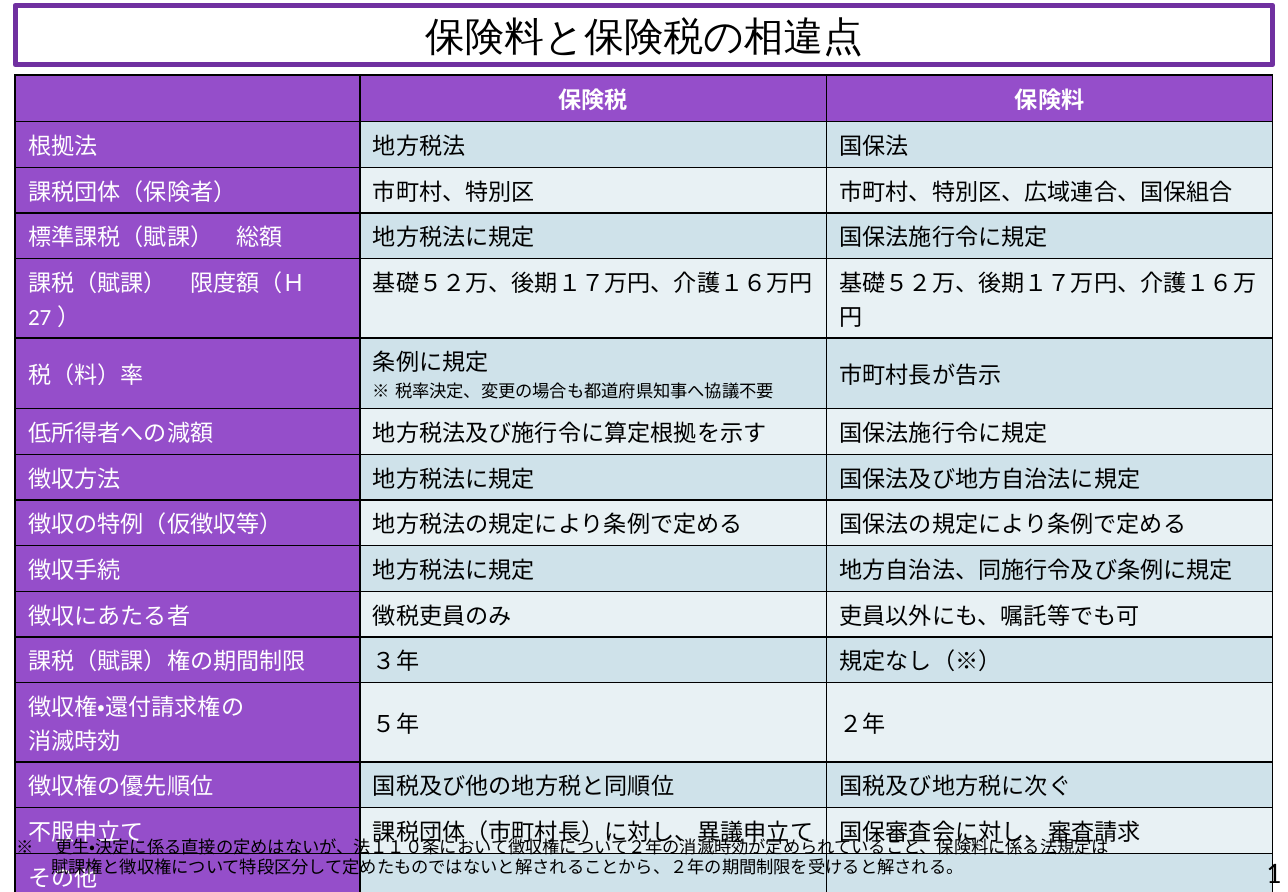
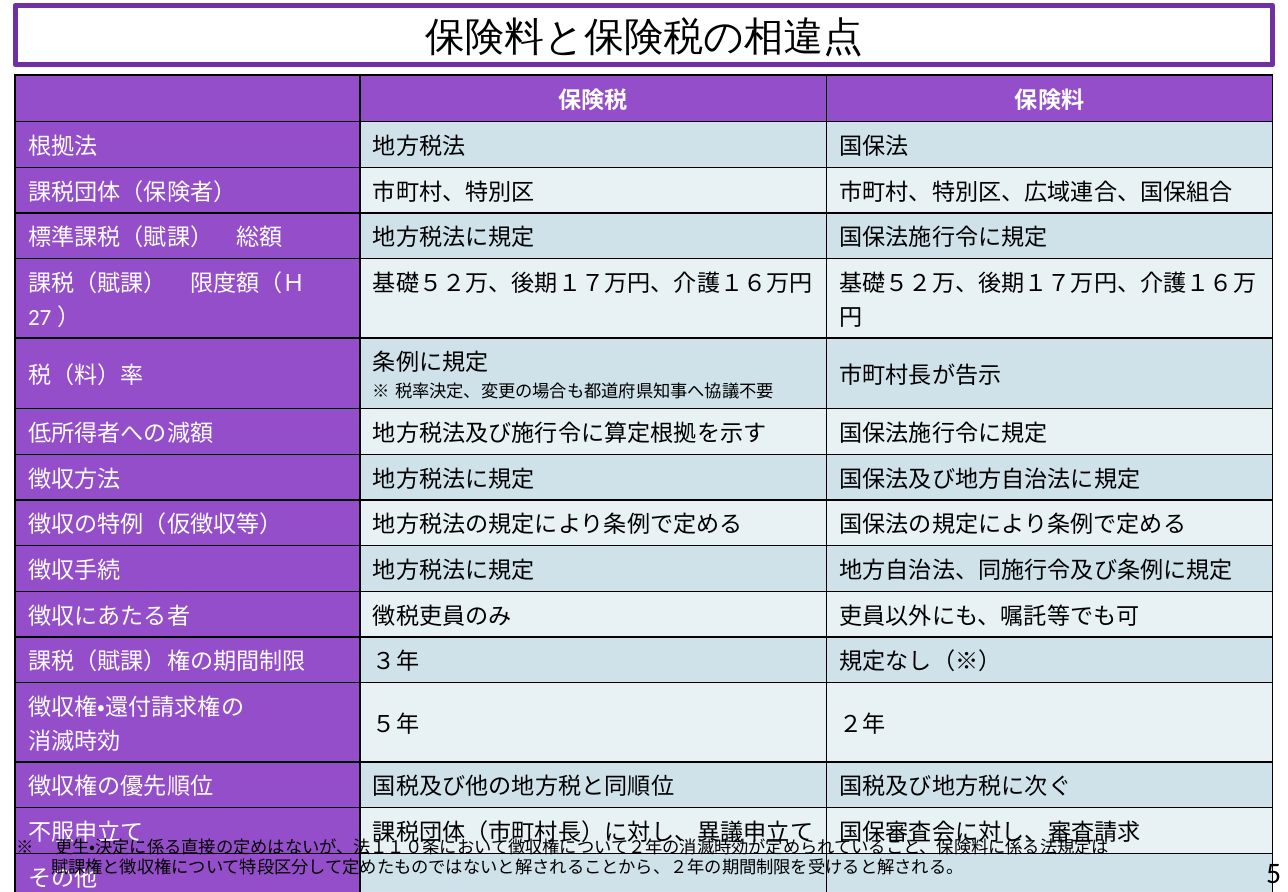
1: 1 -> 5
